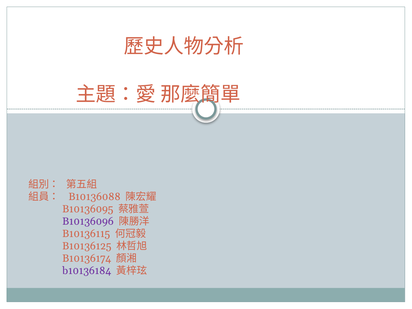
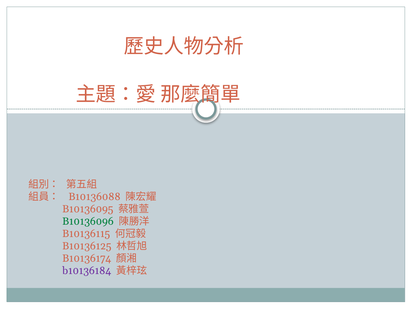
B10136096 colour: purple -> green
